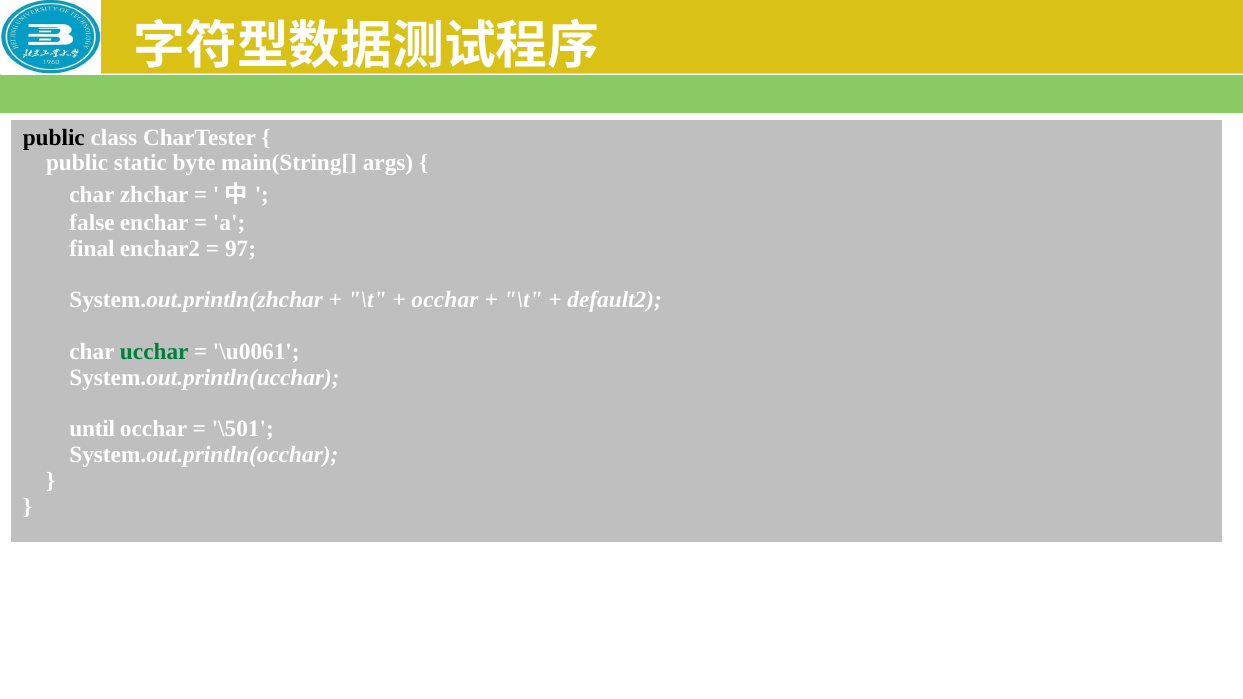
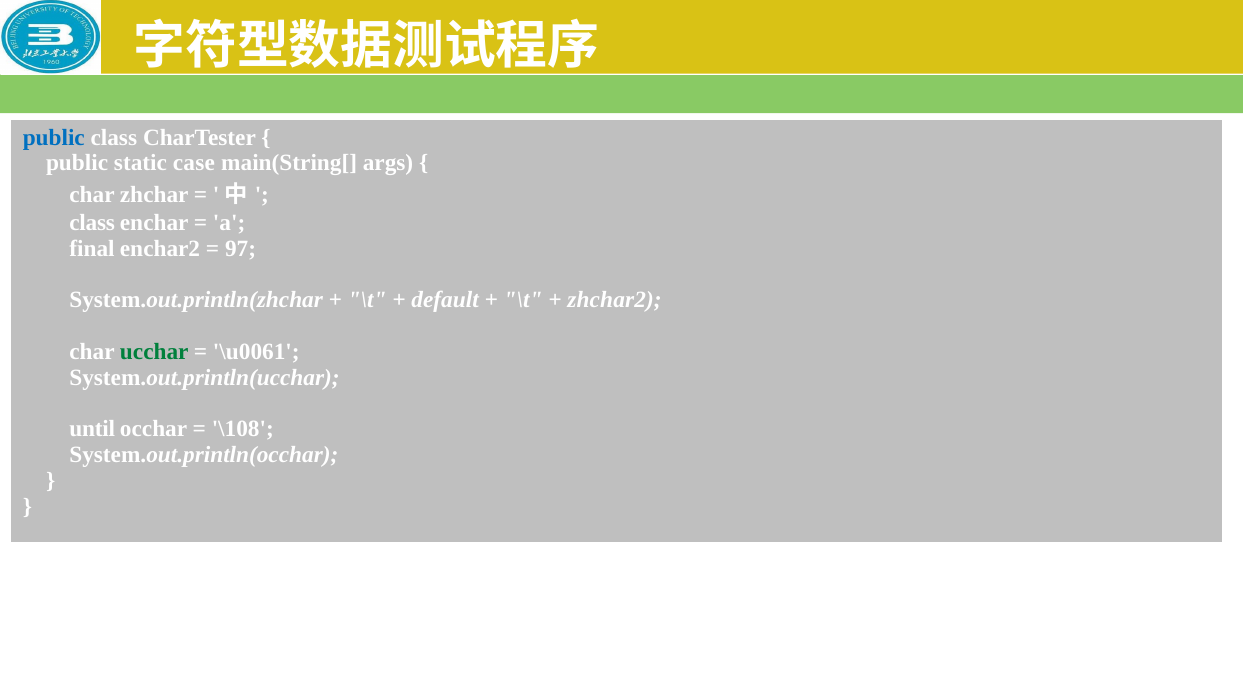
public at (54, 137) colour: black -> blue
byte: byte -> case
false at (92, 223): false -> class
occhar at (445, 300): occhar -> default
default2: default2 -> zhchar2
\501: \501 -> \108
